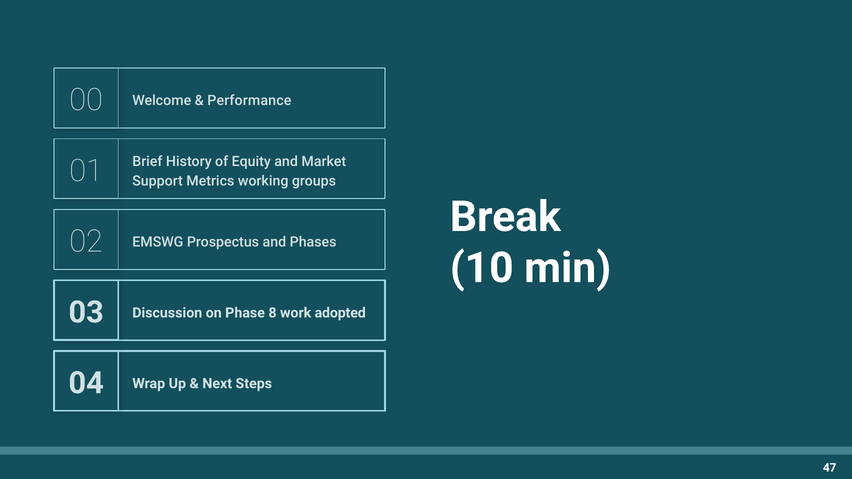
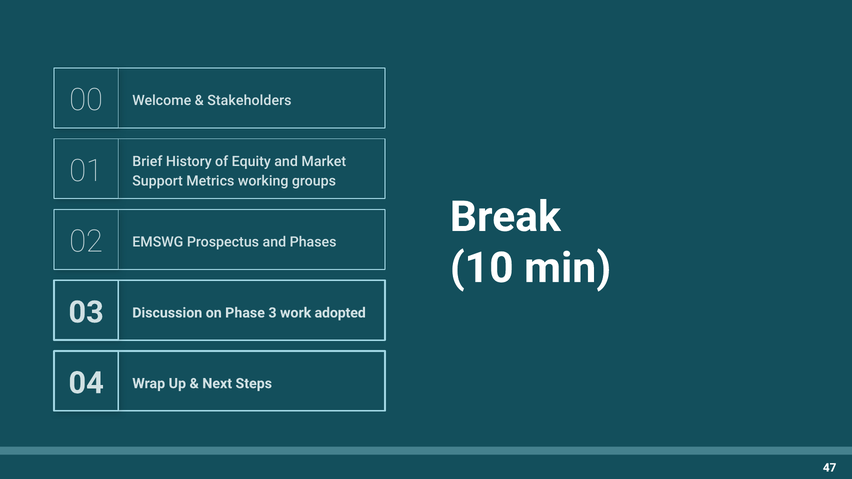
Performance: Performance -> Stakeholders
8: 8 -> 3
